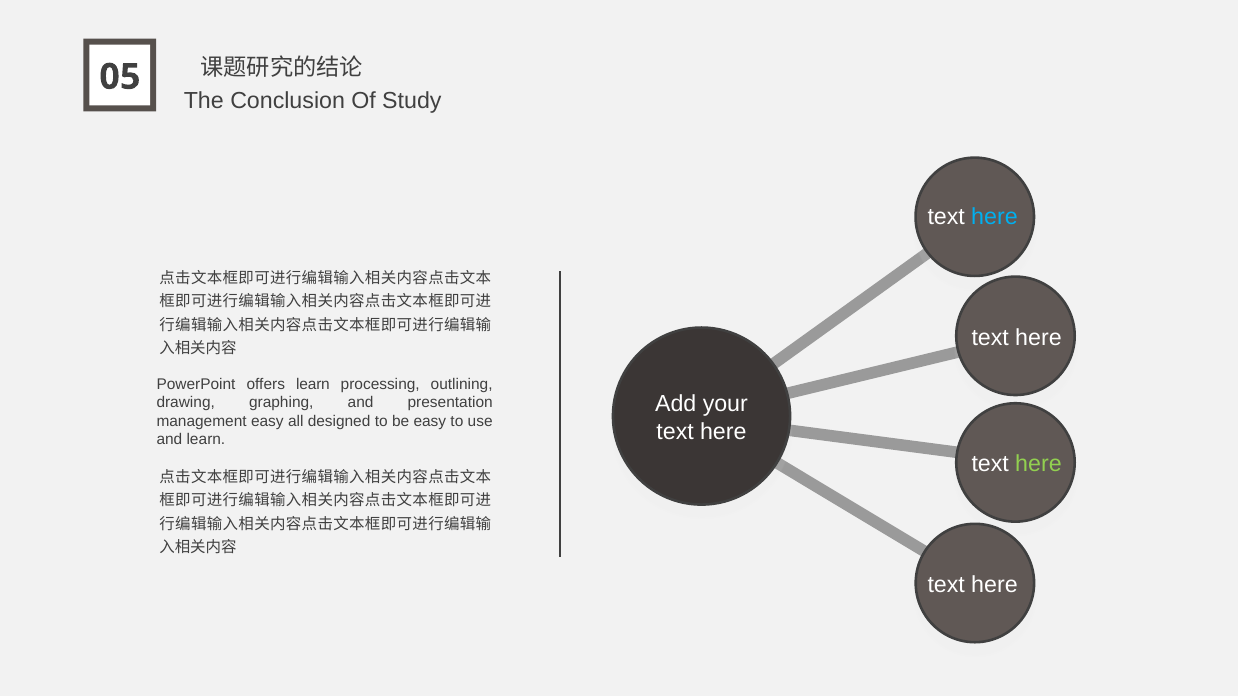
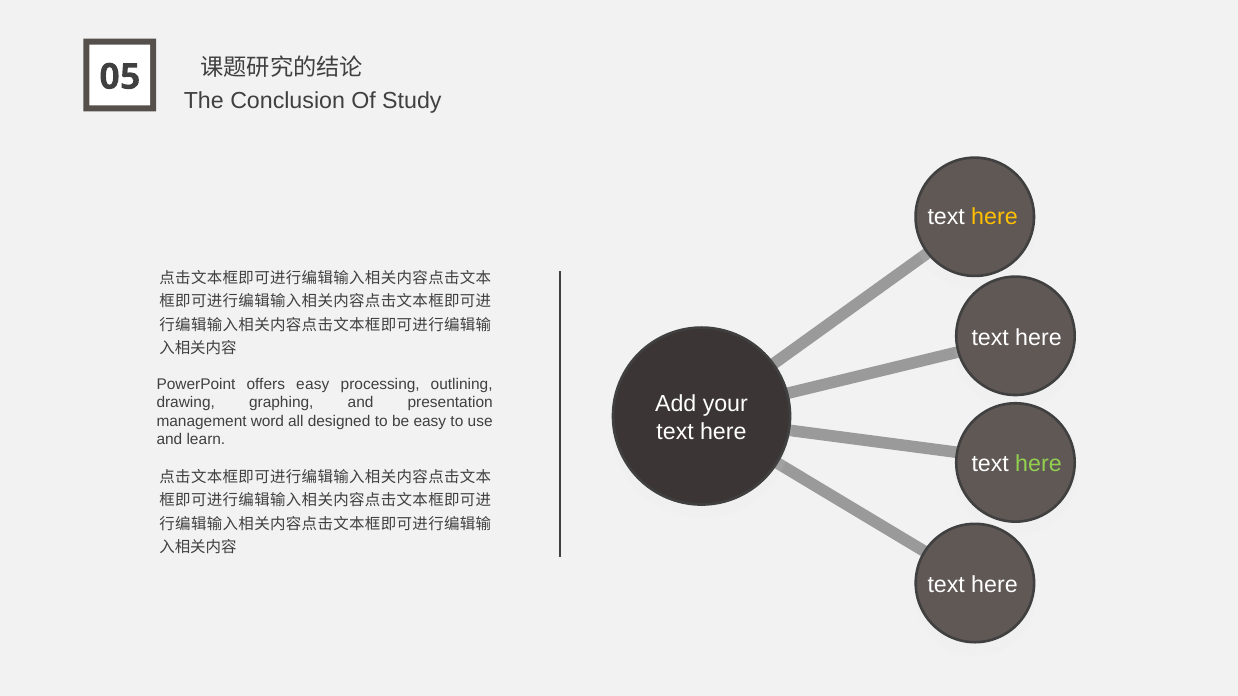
here at (994, 217) colour: light blue -> yellow
offers learn: learn -> easy
management easy: easy -> word
